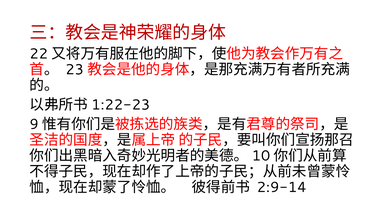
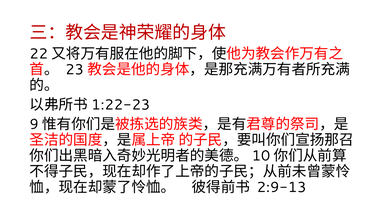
2:9-14: 2:9-14 -> 2:9-13
